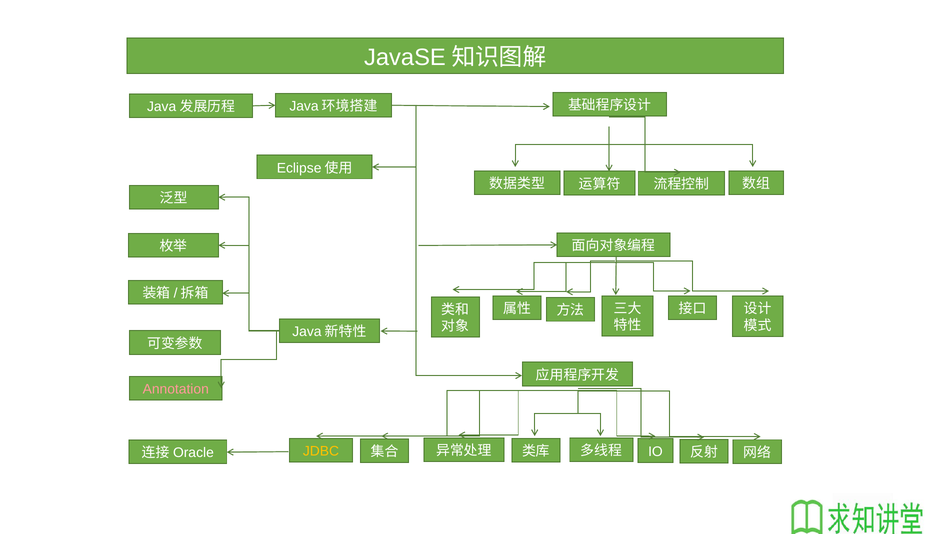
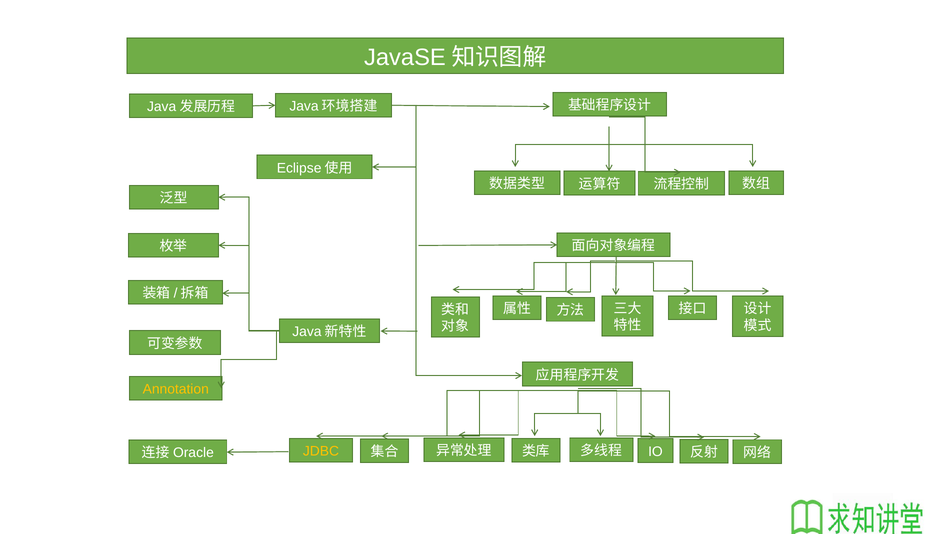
Annotation colour: pink -> yellow
